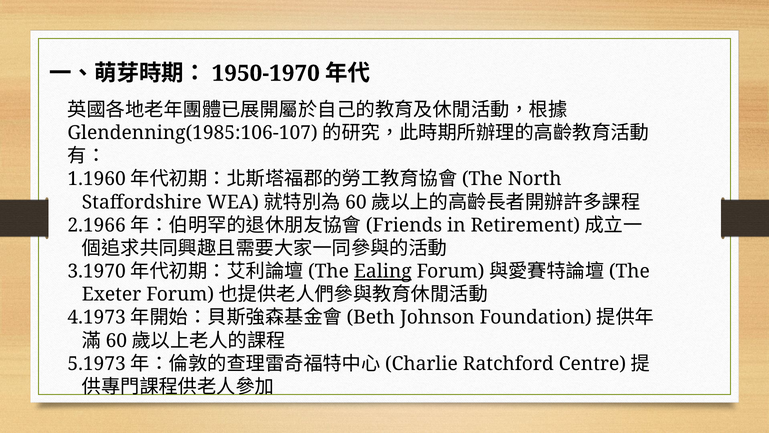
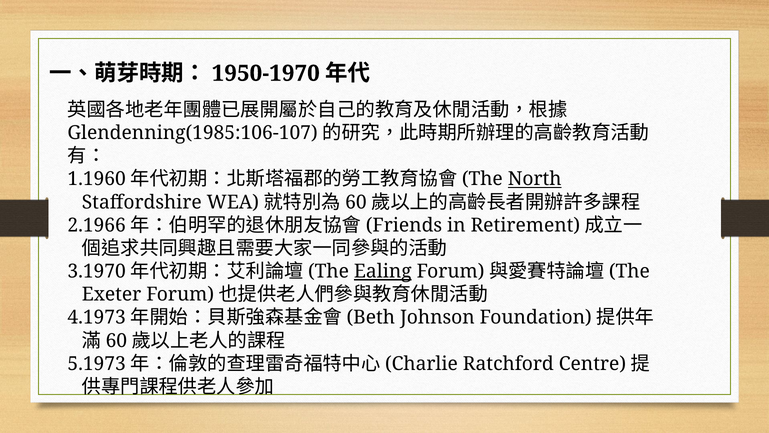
North underline: none -> present
